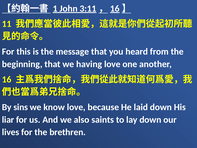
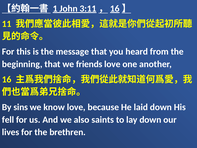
having: having -> friends
liar: liar -> fell
